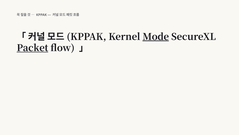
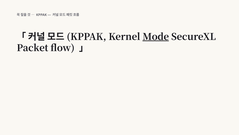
Packet underline: present -> none
